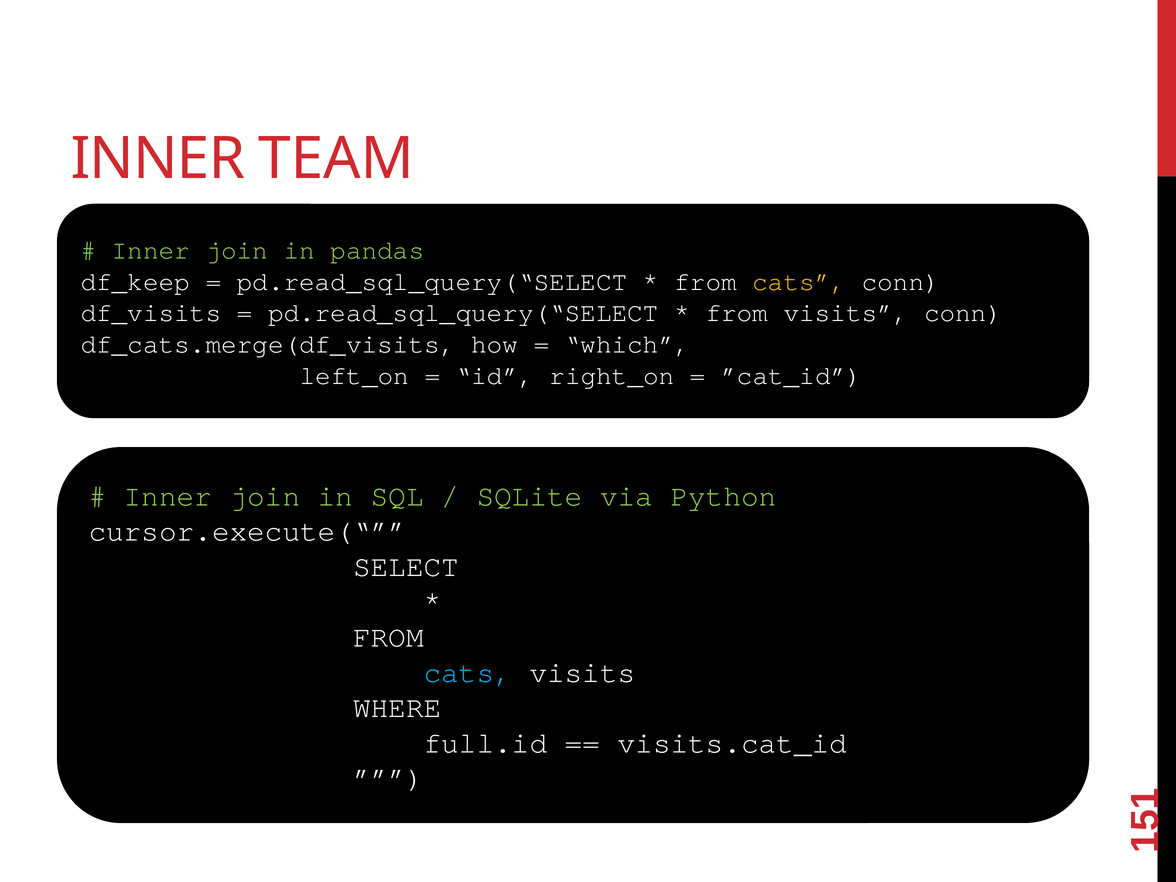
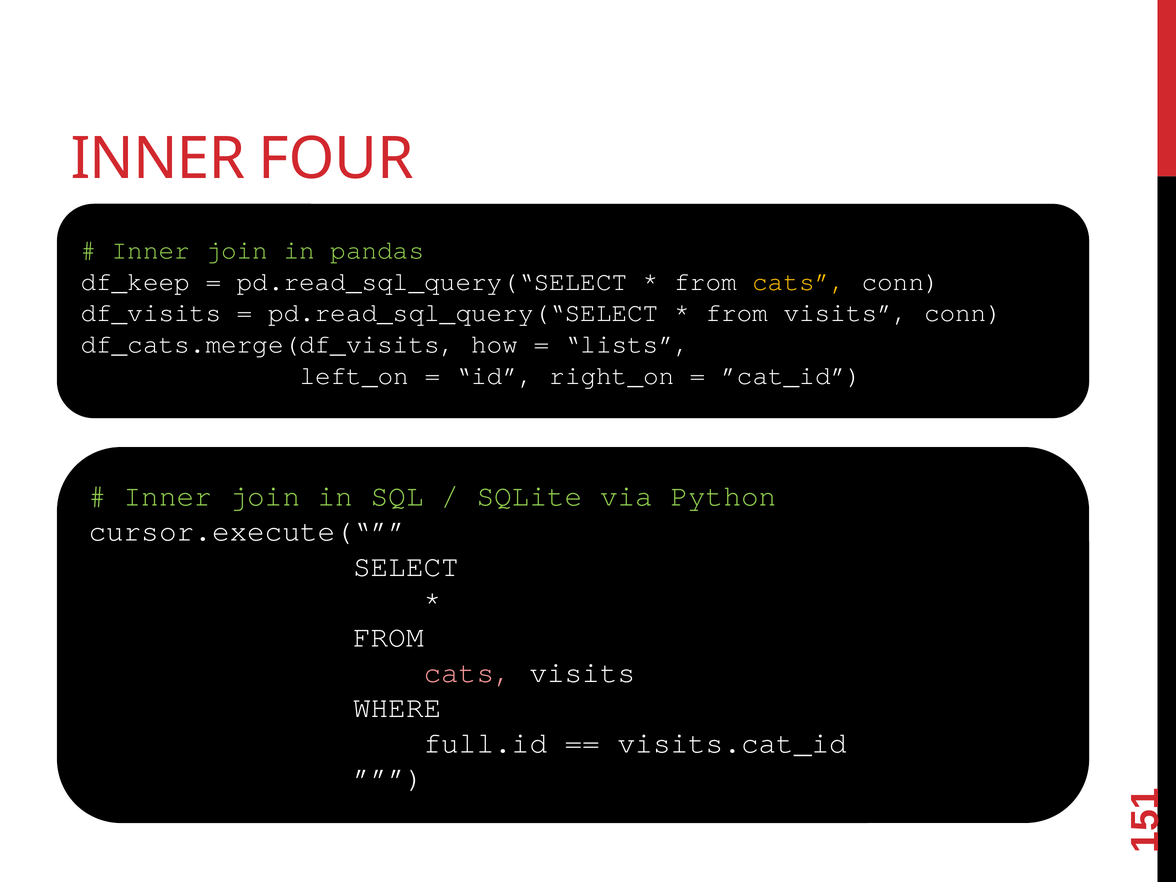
TEAM: TEAM -> FOUR
which: which -> lists
cats at (468, 672) colour: light blue -> pink
